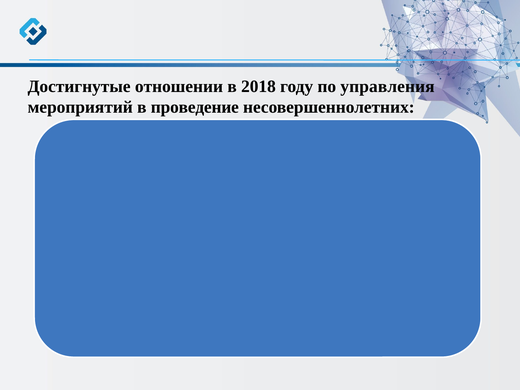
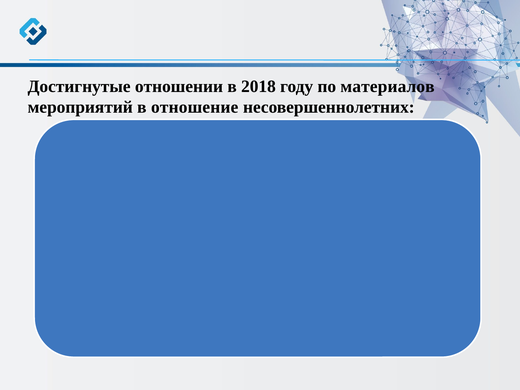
управления: управления -> материалов
проведение: проведение -> отношение
